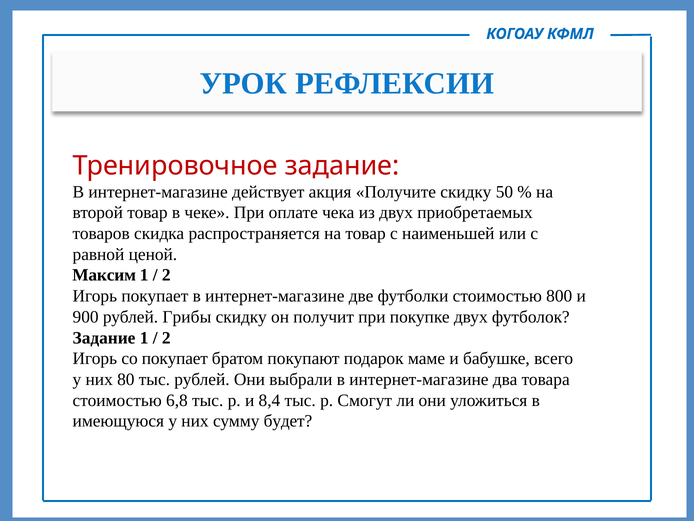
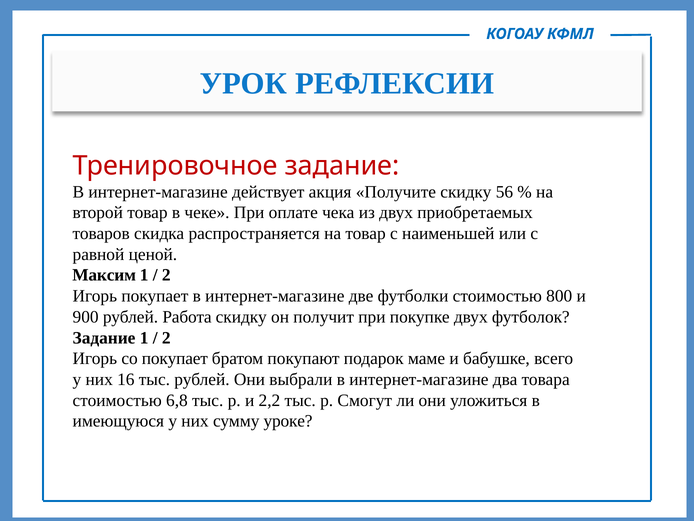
50: 50 -> 56
Грибы: Грибы -> Работа
80: 80 -> 16
8,4: 8,4 -> 2,2
будет: будет -> уроке
